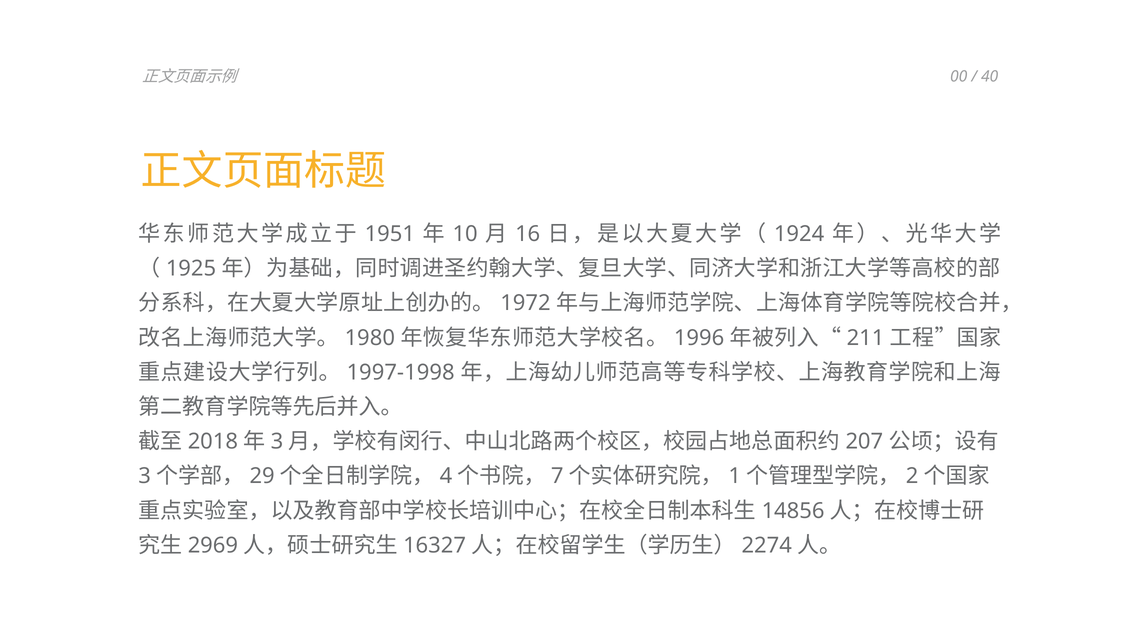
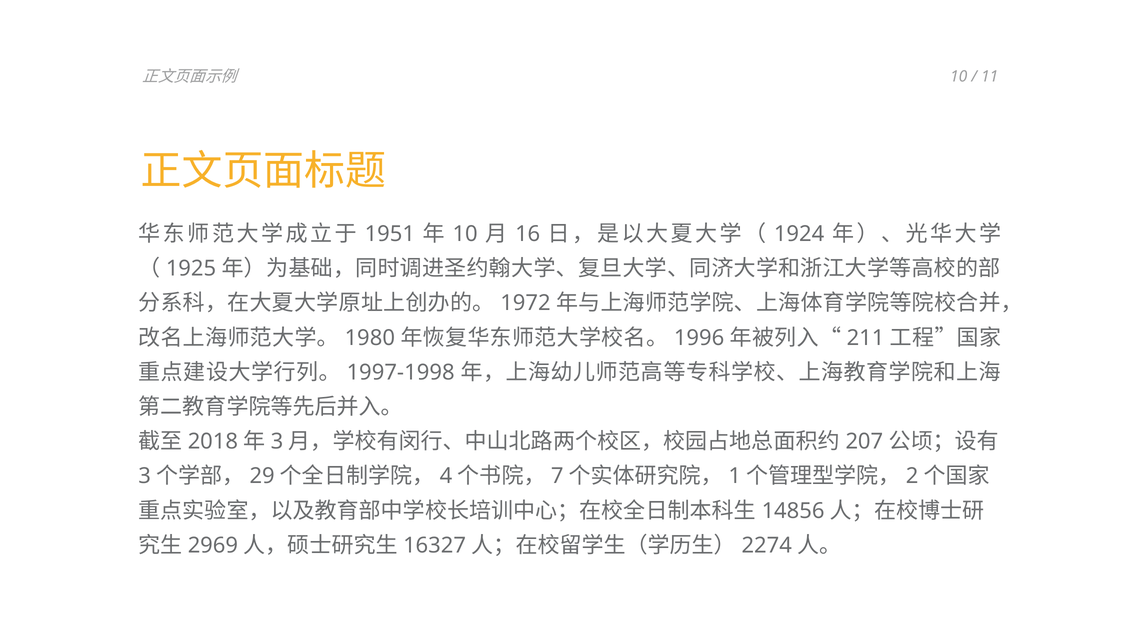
00 at (959, 77): 00 -> 10
40: 40 -> 11
